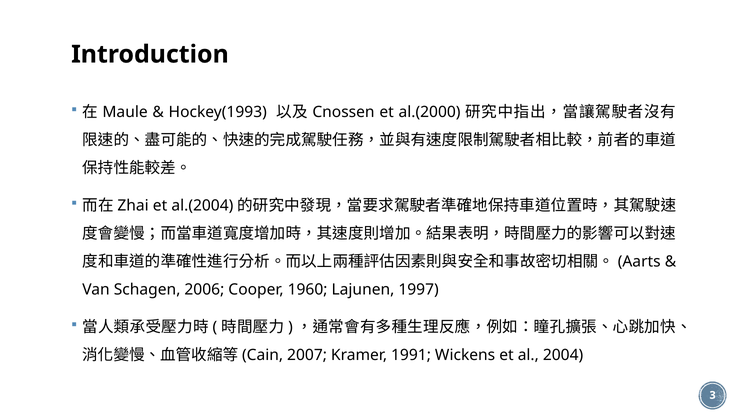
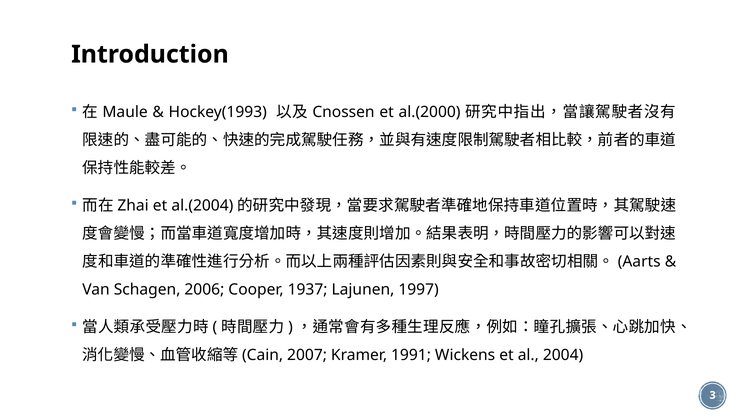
1960: 1960 -> 1937
